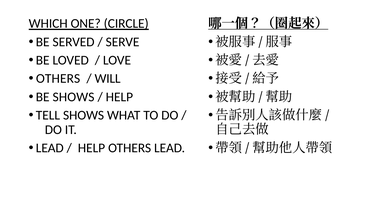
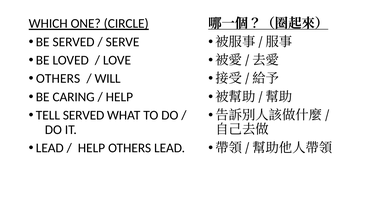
BE SHOWS: SHOWS -> CARING
TELL SHOWS: SHOWS -> SERVED
